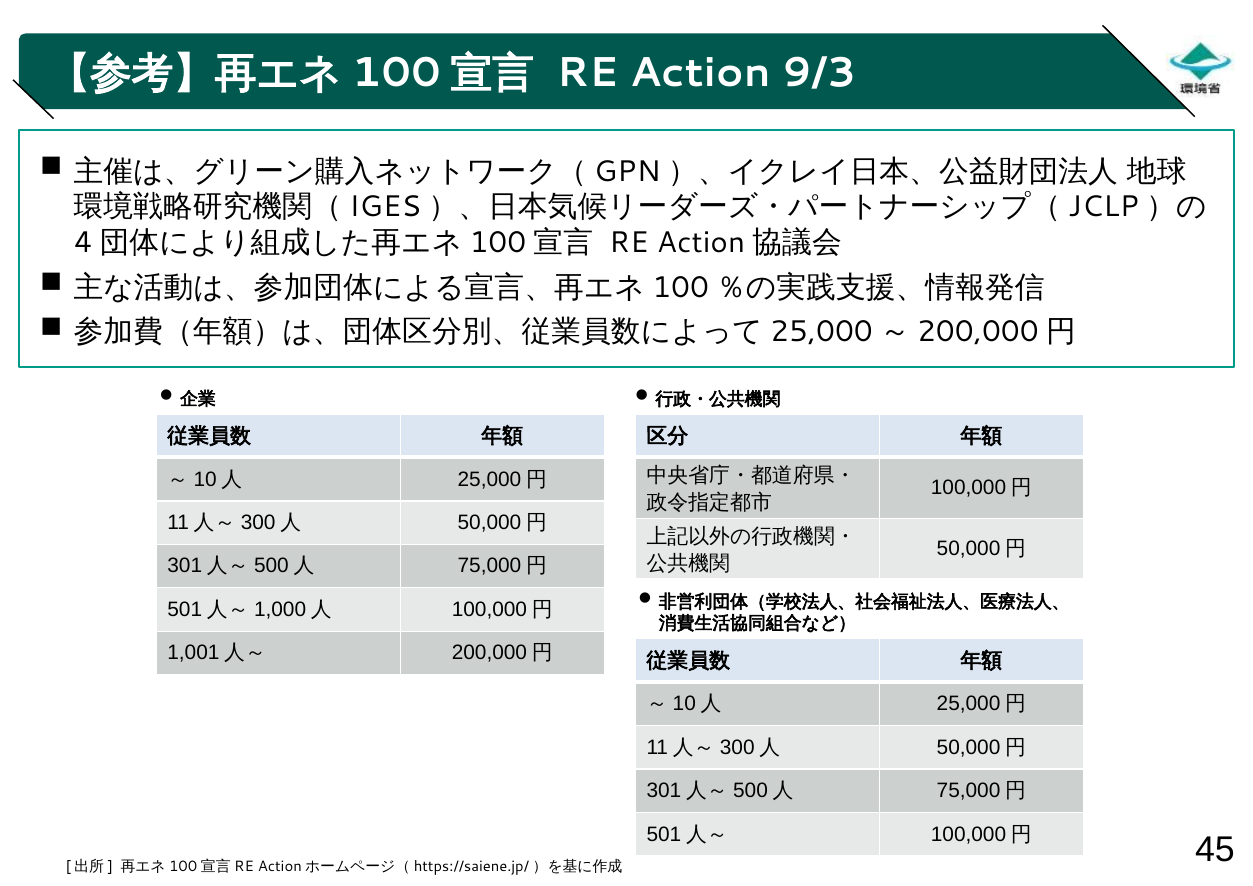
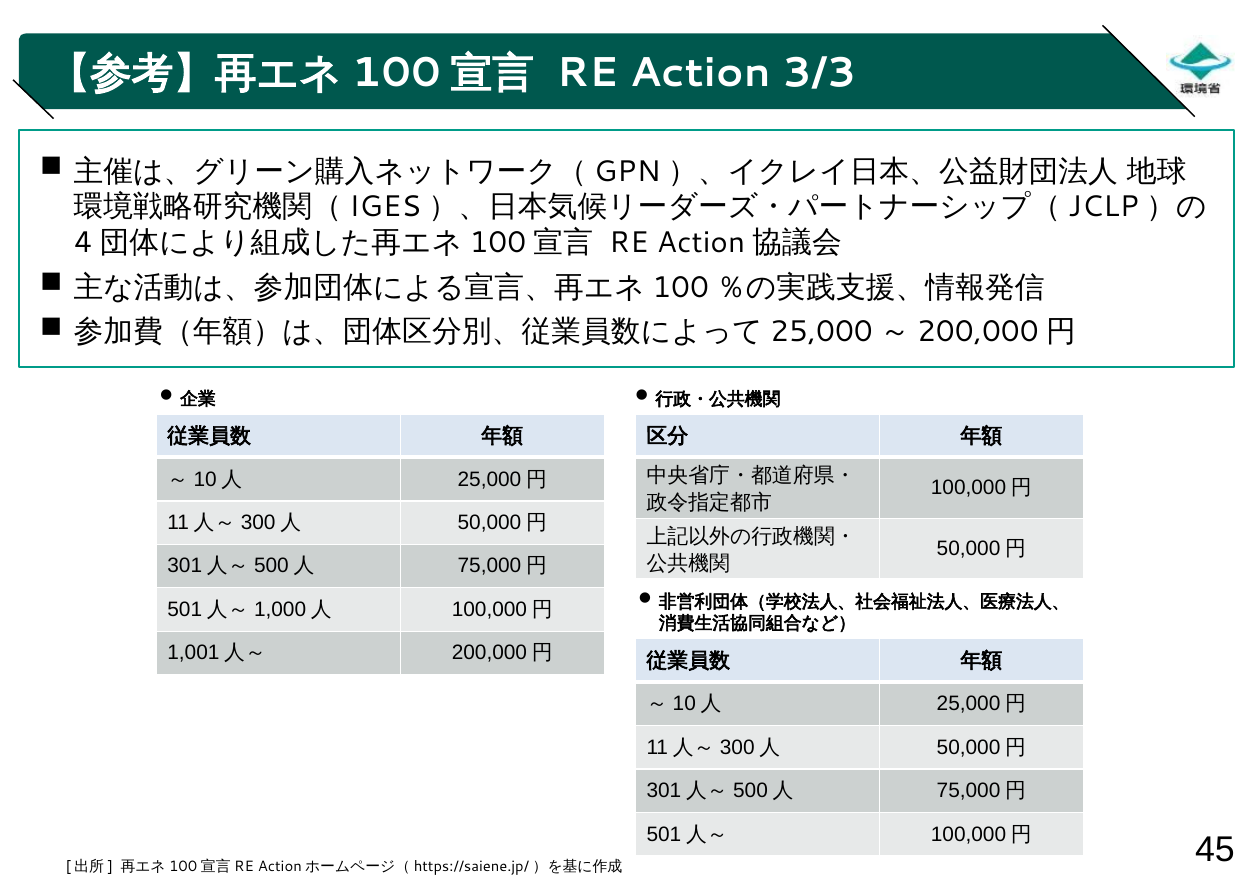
9/3: 9/3 -> 3/3
